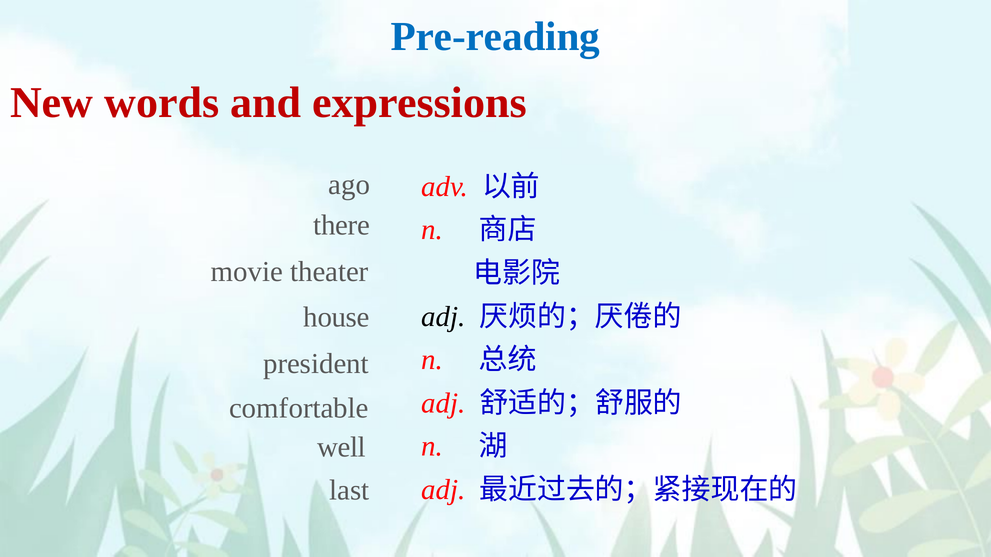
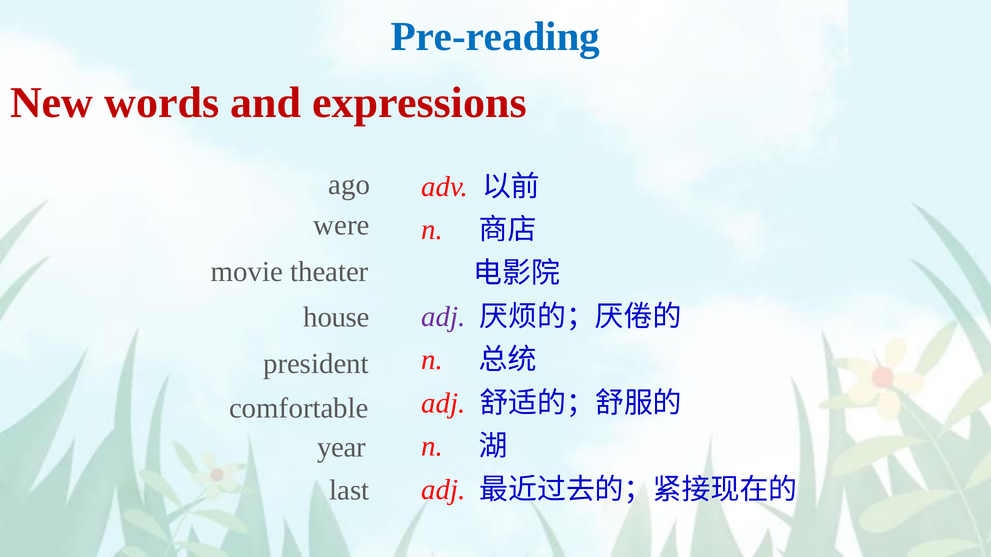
there: there -> were
adj at (443, 317) colour: black -> purple
well: well -> year
